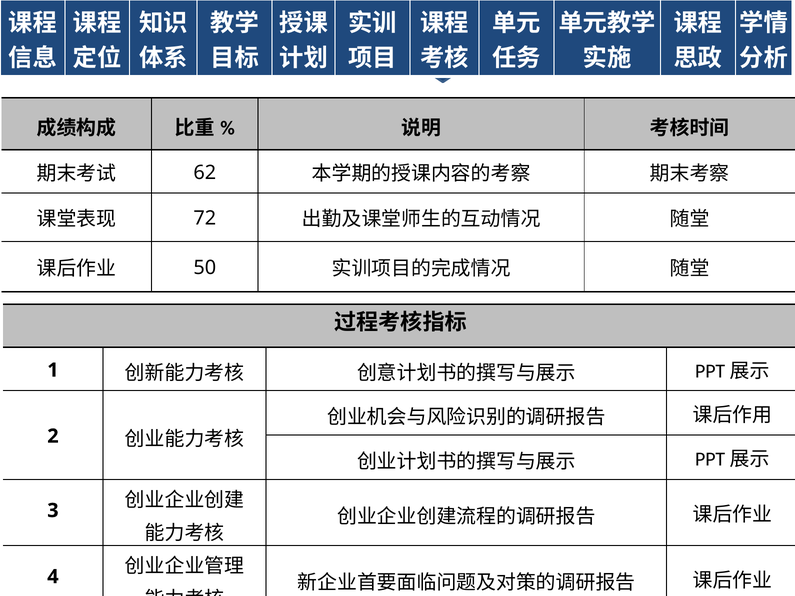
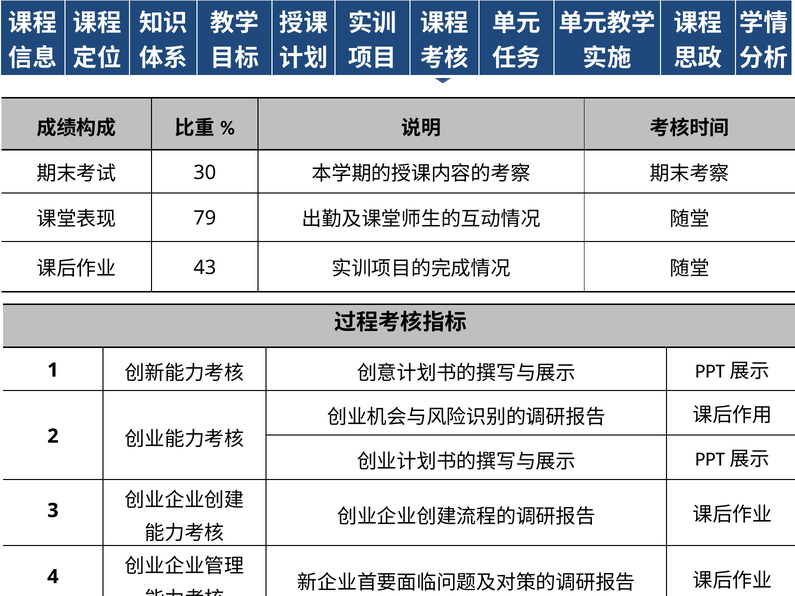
62: 62 -> 30
72: 72 -> 79
50: 50 -> 43
